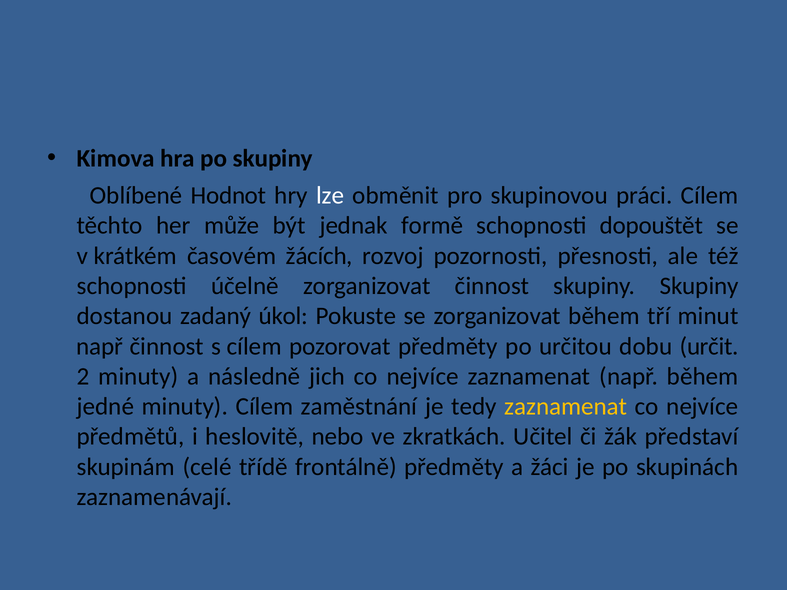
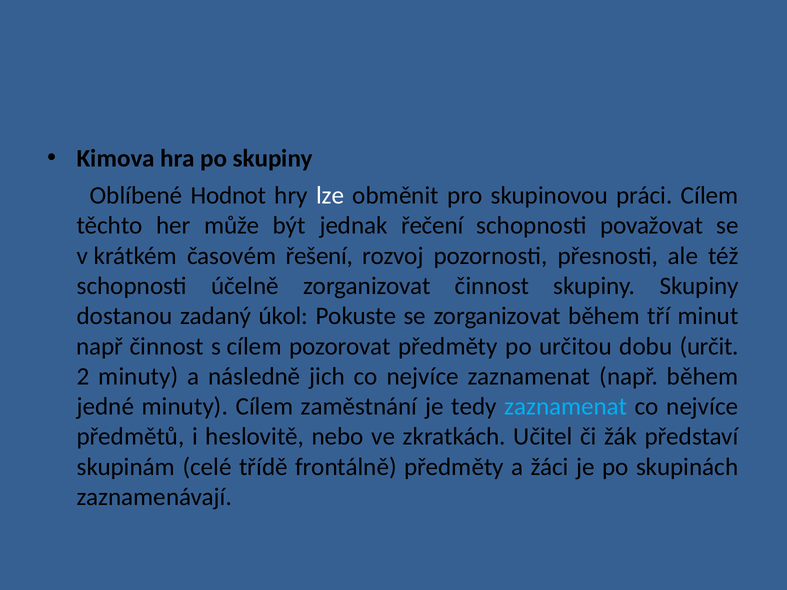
formě: formě -> řečení
dopouštět: dopouštět -> považovat
žácích: žácích -> řešení
zaznamenat at (566, 407) colour: yellow -> light blue
